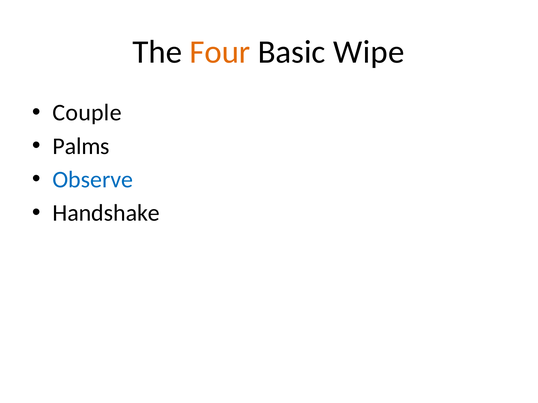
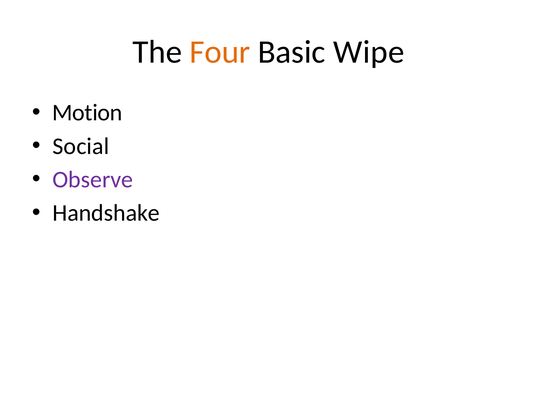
Couple: Couple -> Motion
Palms: Palms -> Social
Observe colour: blue -> purple
